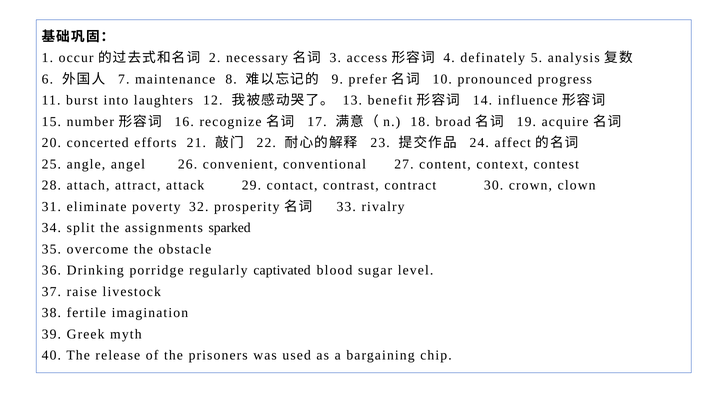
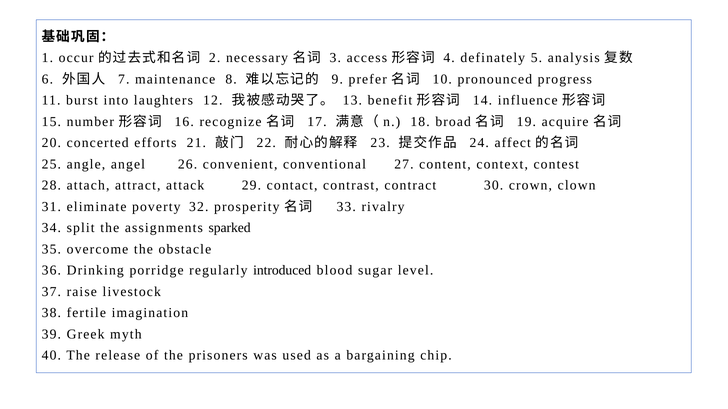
captivated: captivated -> introduced
